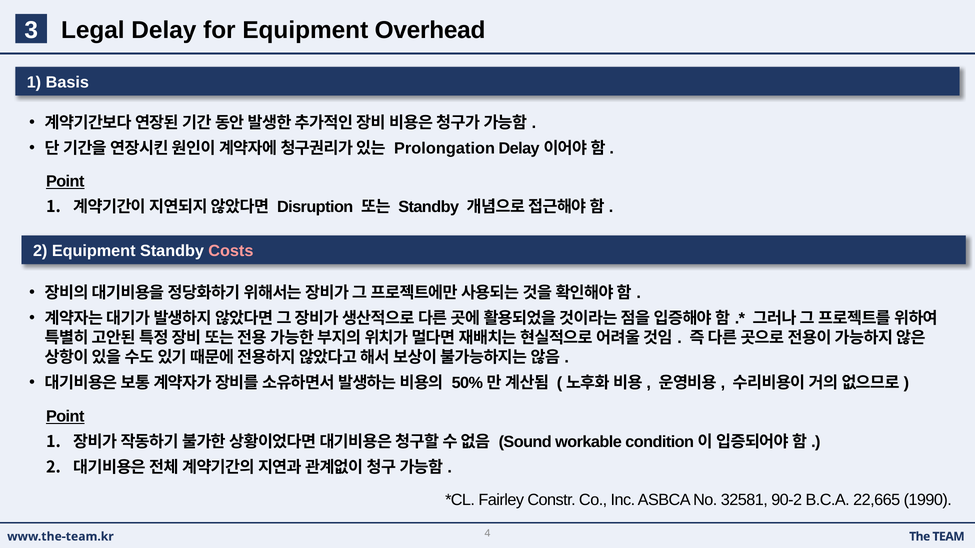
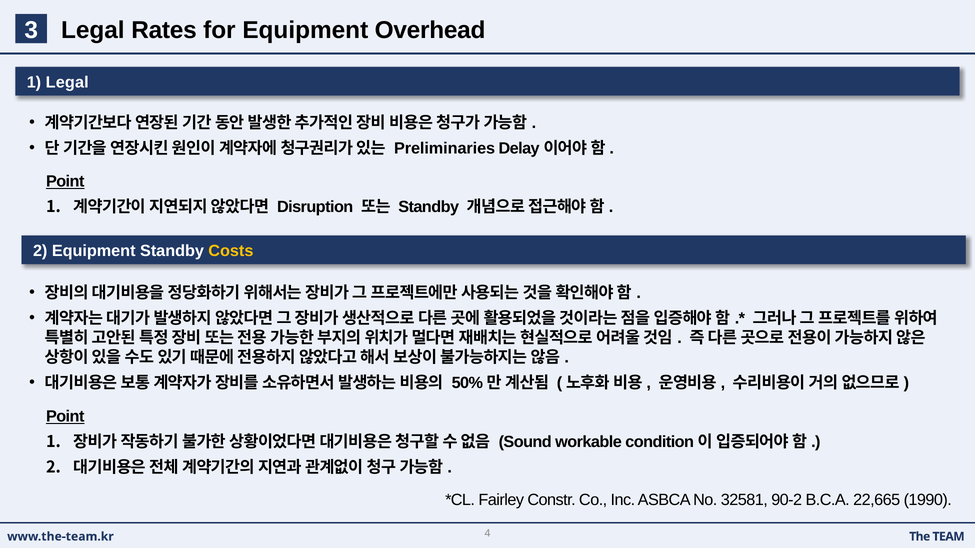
Delay: Delay -> Rates
1 Basis: Basis -> Legal
Prolongation: Prolongation -> Preliminaries
Costs colour: pink -> yellow
